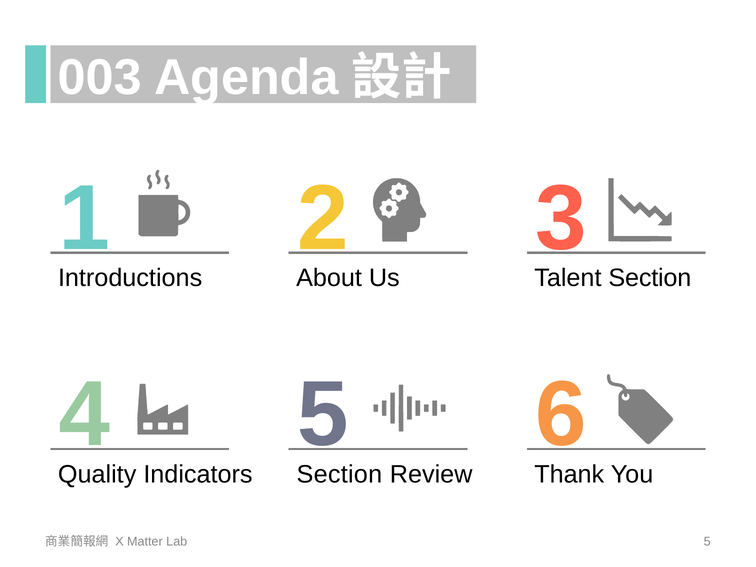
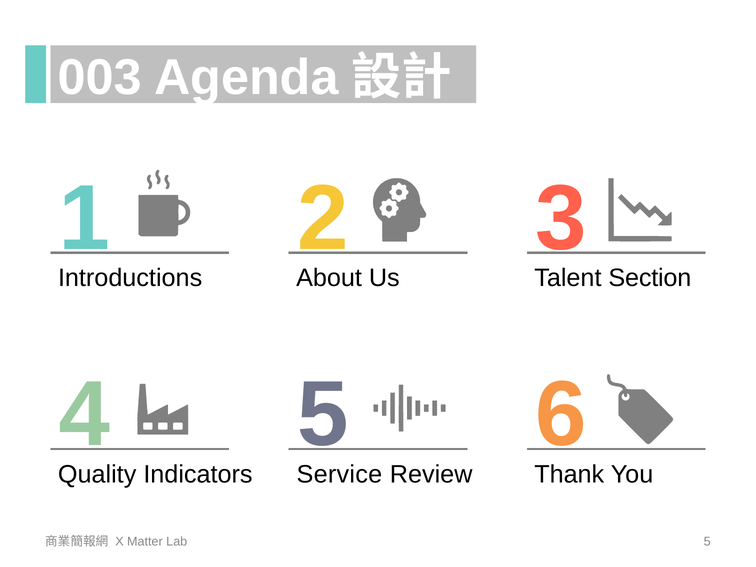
Section at (339, 474): Section -> Service
